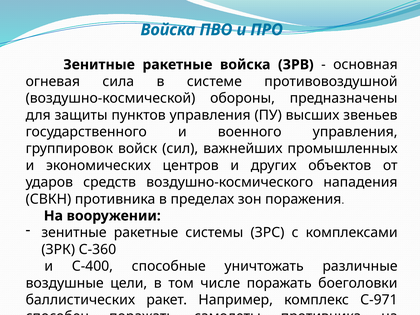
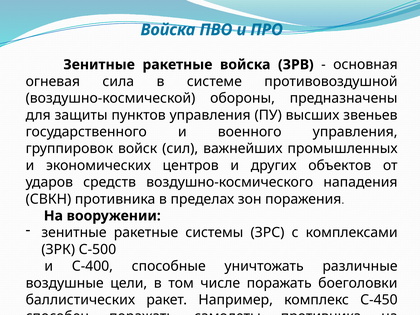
С-360: С-360 -> С-500
С-971: С-971 -> С-450
